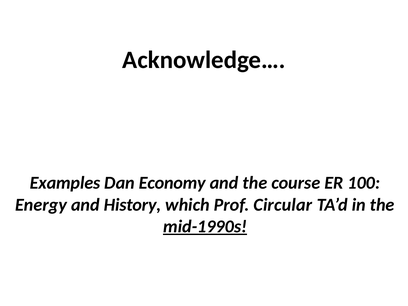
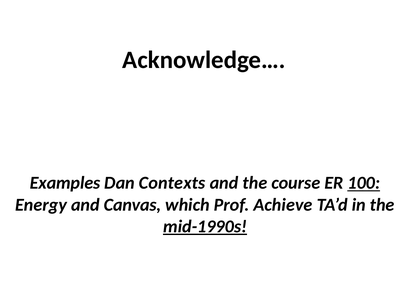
Economy: Economy -> Contexts
100 underline: none -> present
History: History -> Canvas
Circular: Circular -> Achieve
